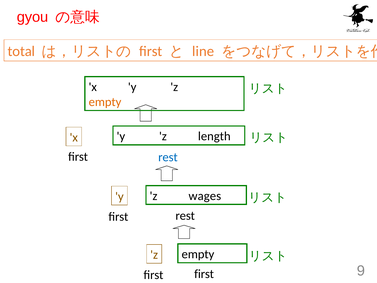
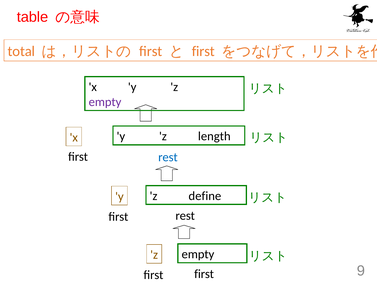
gyou: gyou -> table
line at (203, 51): line -> first
empty at (105, 102) colour: orange -> purple
wages: wages -> define
